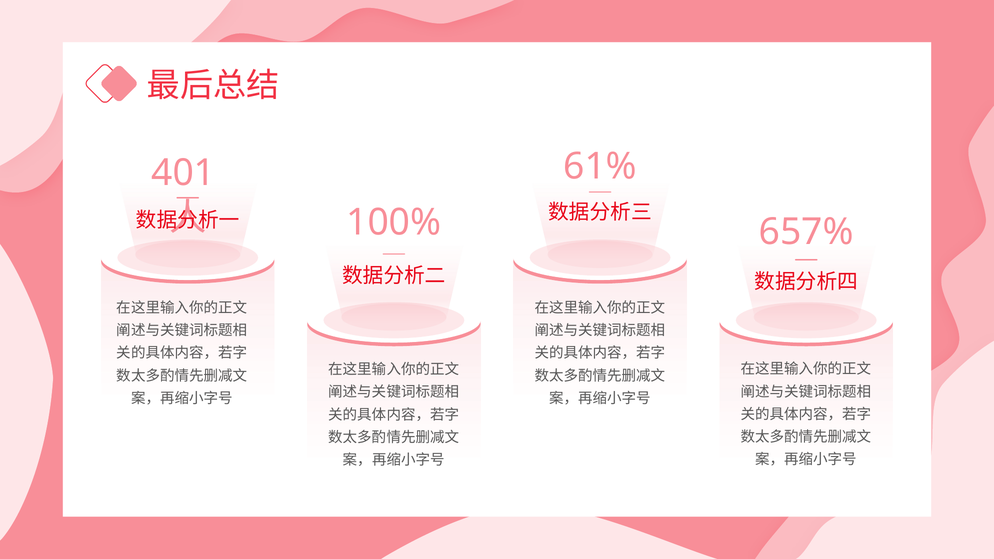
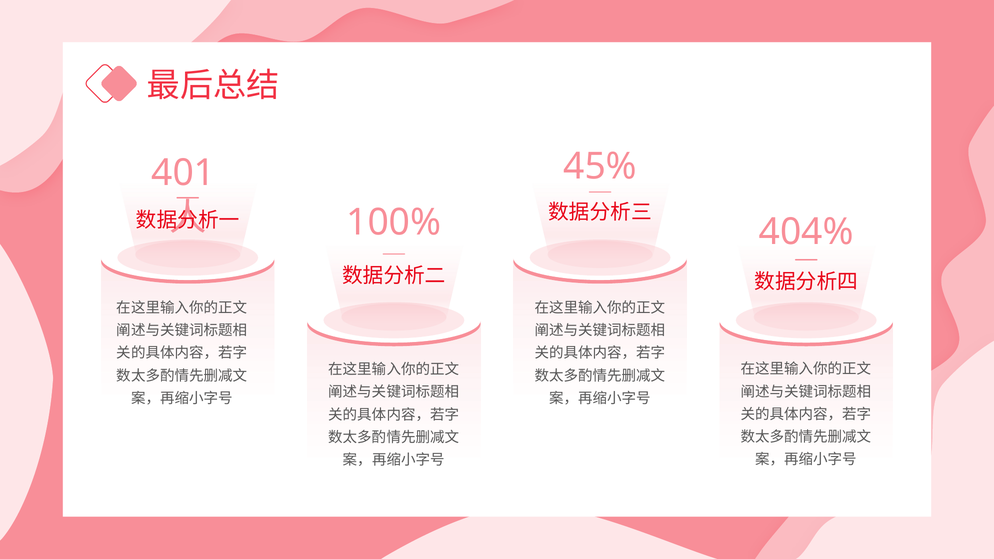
61%: 61% -> 45%
657%: 657% -> 404%
